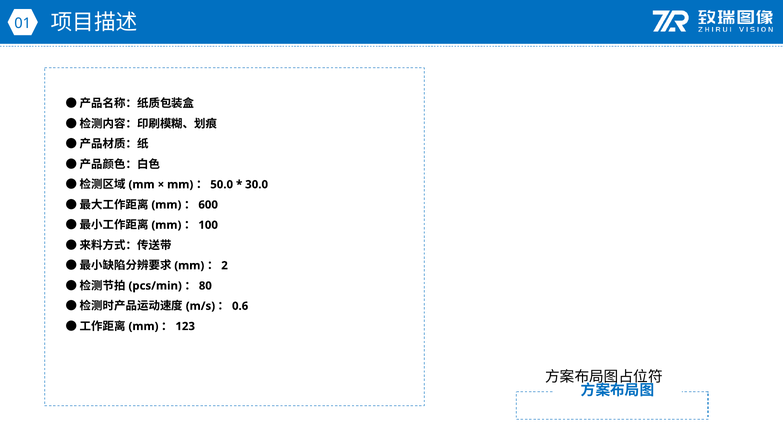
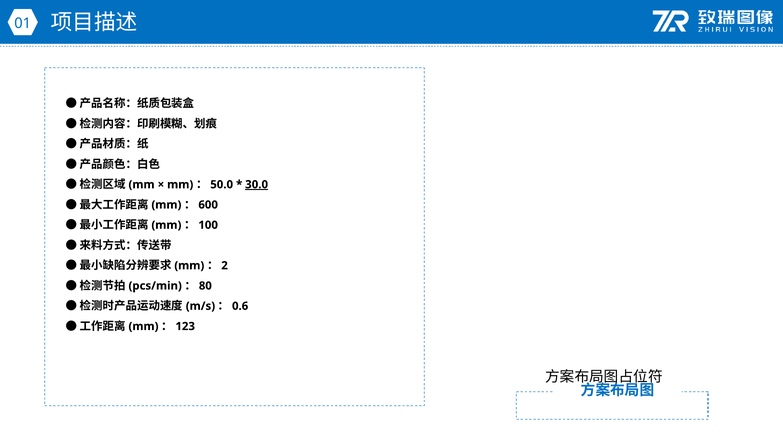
30.0 underline: none -> present
